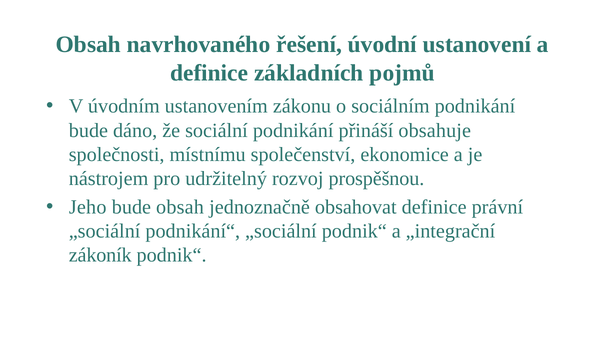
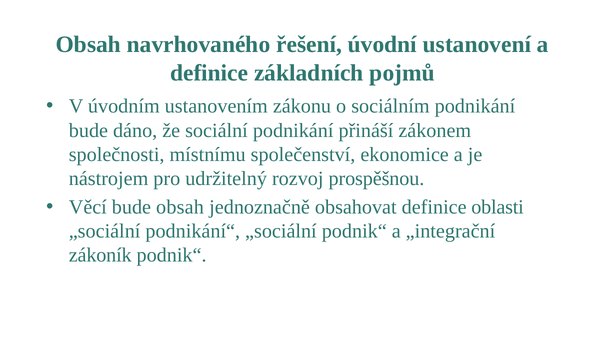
obsahuje: obsahuje -> zákonem
Jeho: Jeho -> Věcí
právní: právní -> oblasti
